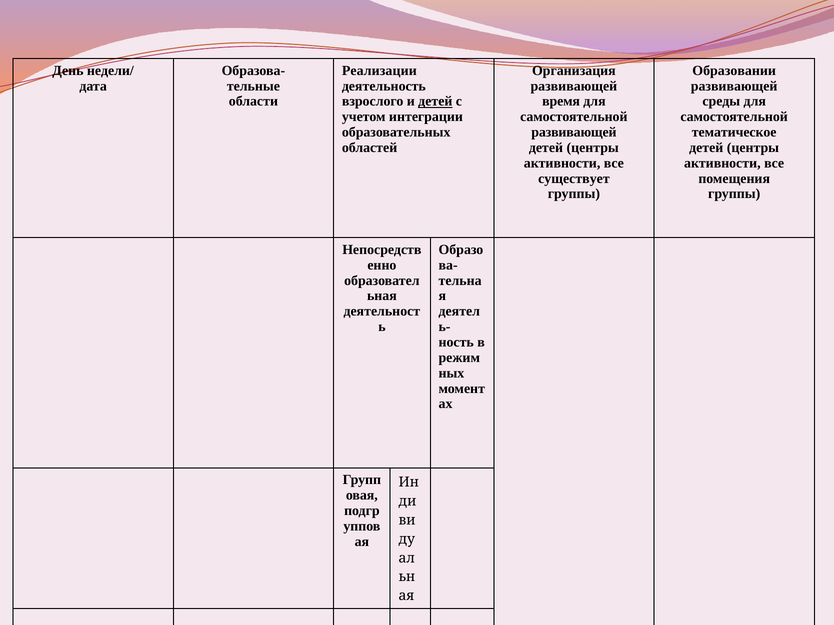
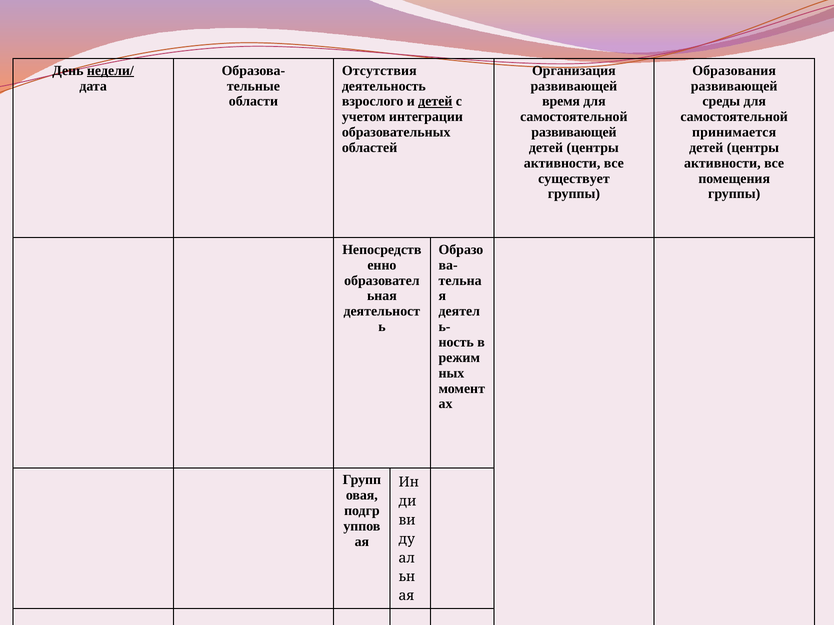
недели/ underline: none -> present
Реализации: Реализации -> Отсутствия
Образовании: Образовании -> Образования
тематическое: тематическое -> принимается
